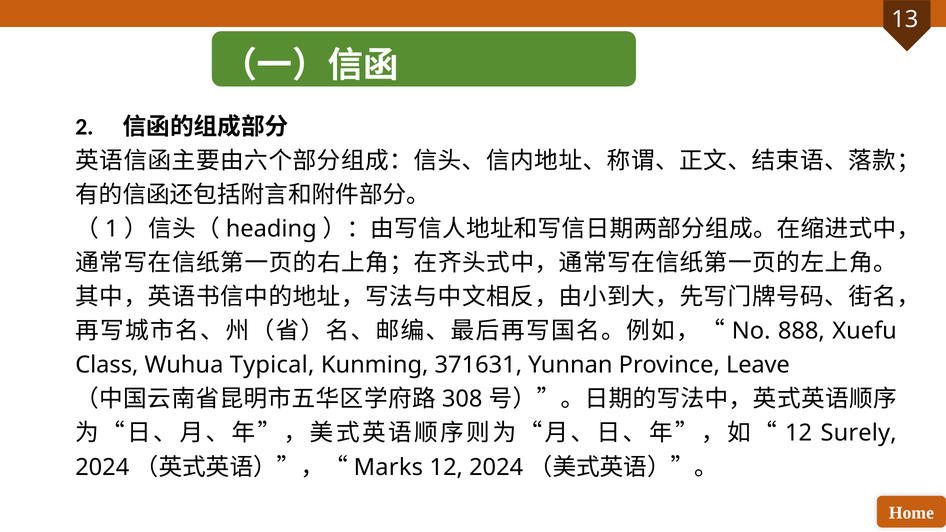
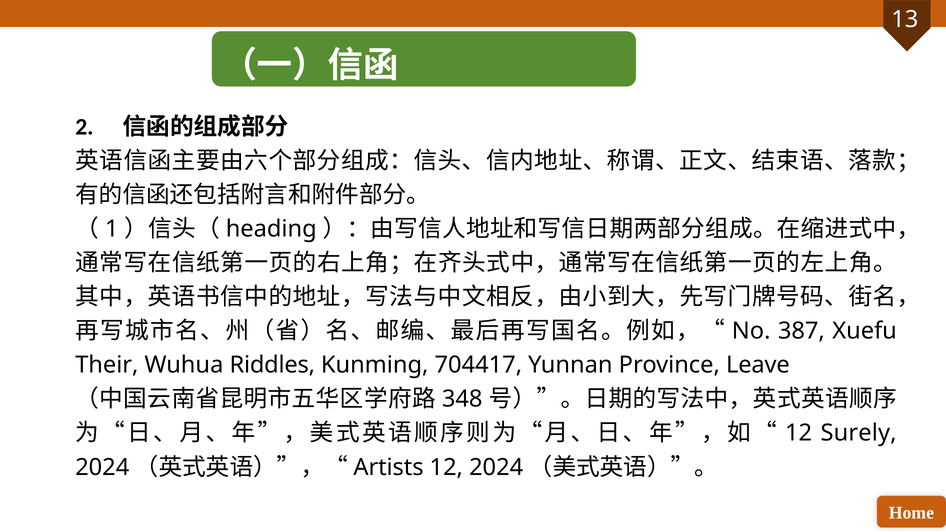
888: 888 -> 387
Class: Class -> Their
Typical: Typical -> Riddles
371631: 371631 -> 704417
308: 308 -> 348
Marks: Marks -> Artists
